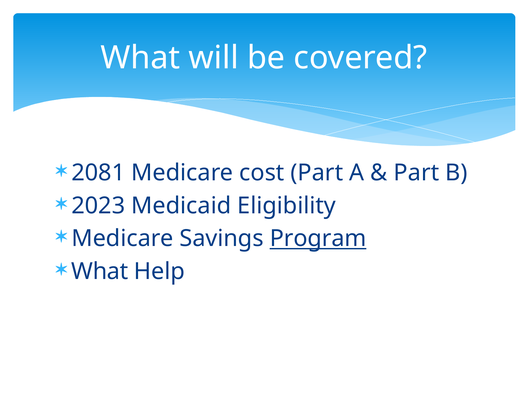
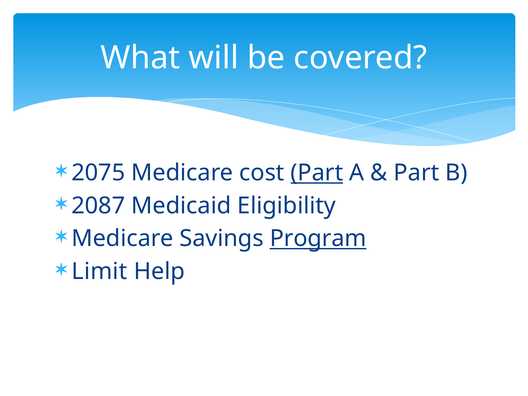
2081: 2081 -> 2075
Part at (317, 173) underline: none -> present
2023: 2023 -> 2087
What at (100, 271): What -> Limit
